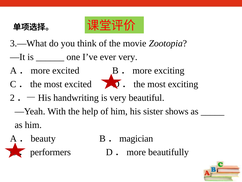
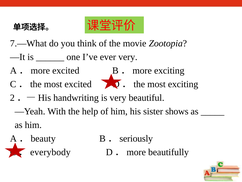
3.—What: 3.—What -> 7.—What
magician: magician -> seriously
performers: performers -> everybody
